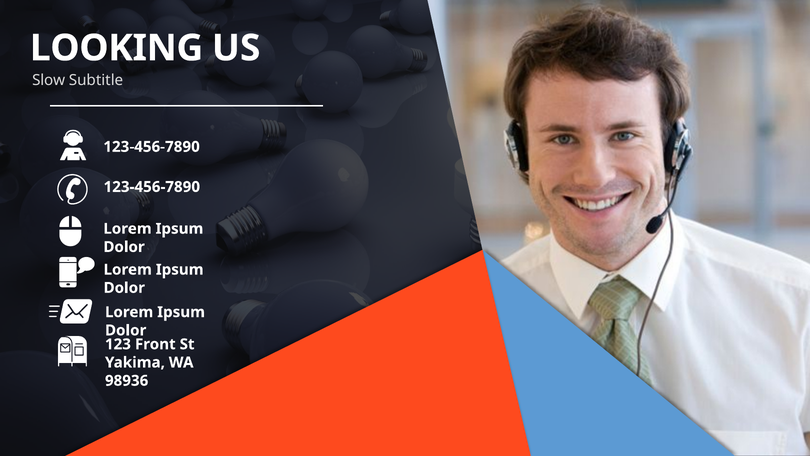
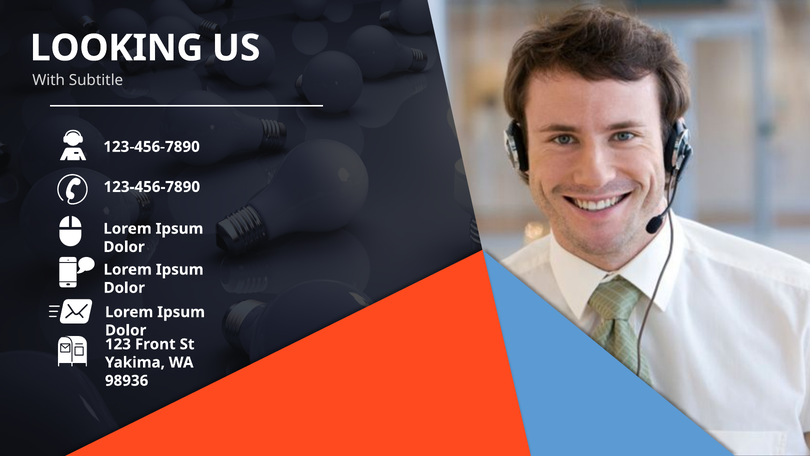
Slow: Slow -> With
